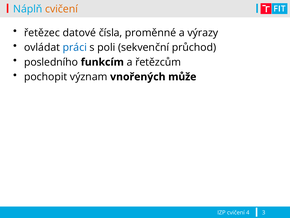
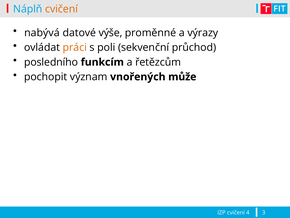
řetězec: řetězec -> nabývá
čísla: čísla -> výše
práci colour: blue -> orange
